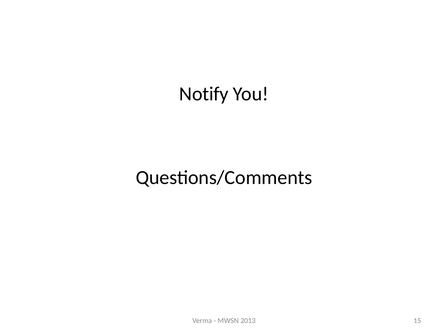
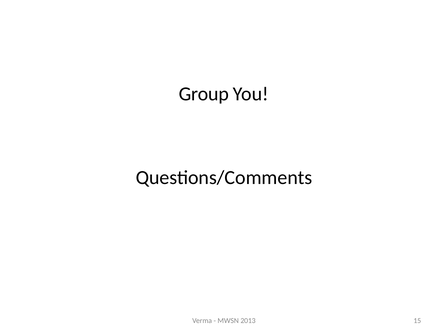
Notify: Notify -> Group
